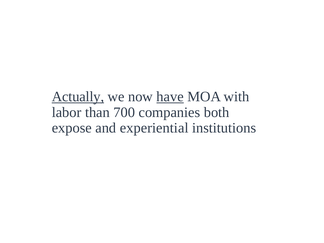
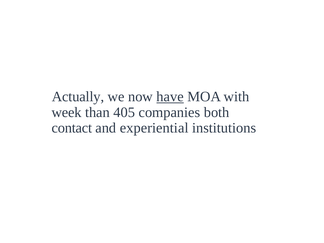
Actually underline: present -> none
labor: labor -> week
700: 700 -> 405
expose: expose -> contact
